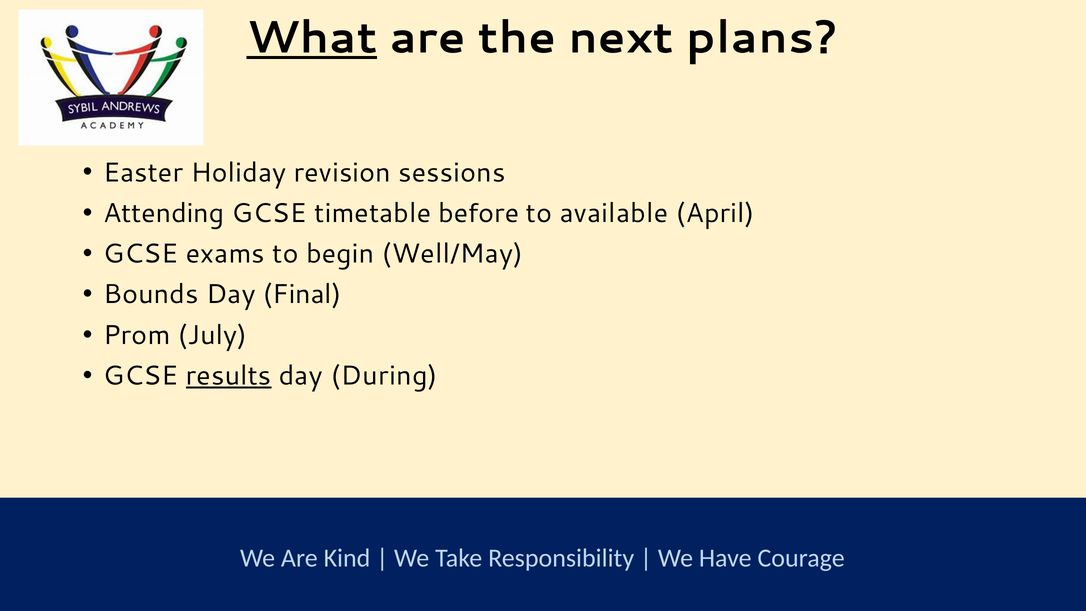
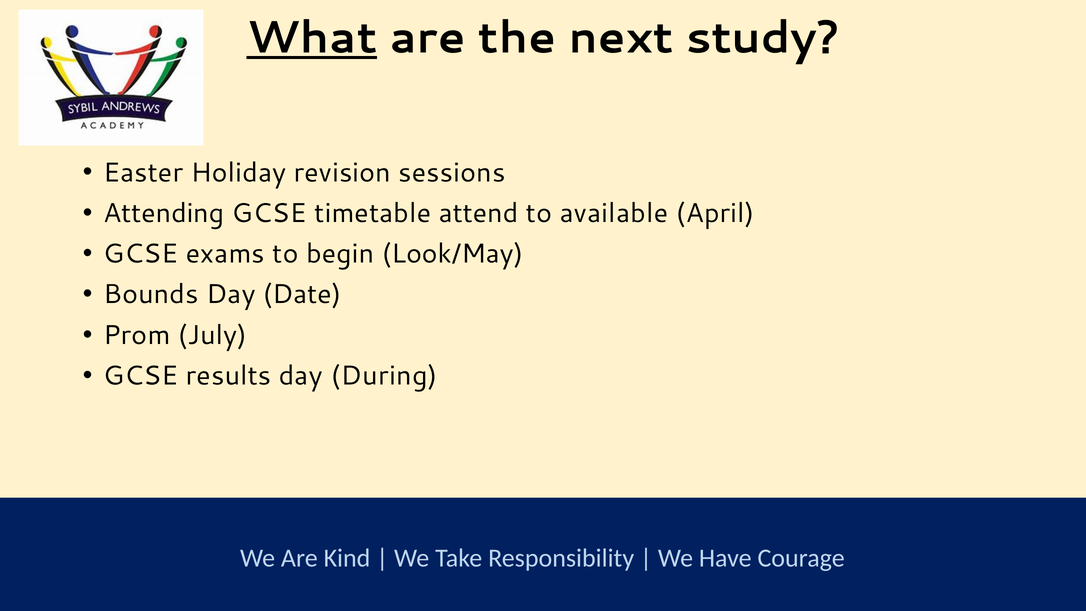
plans: plans -> study
before: before -> attend
Well/May: Well/May -> Look/May
Final: Final -> Date
results underline: present -> none
